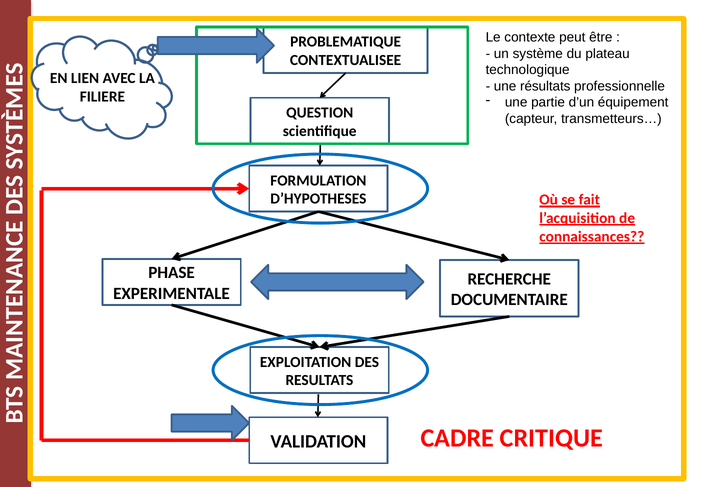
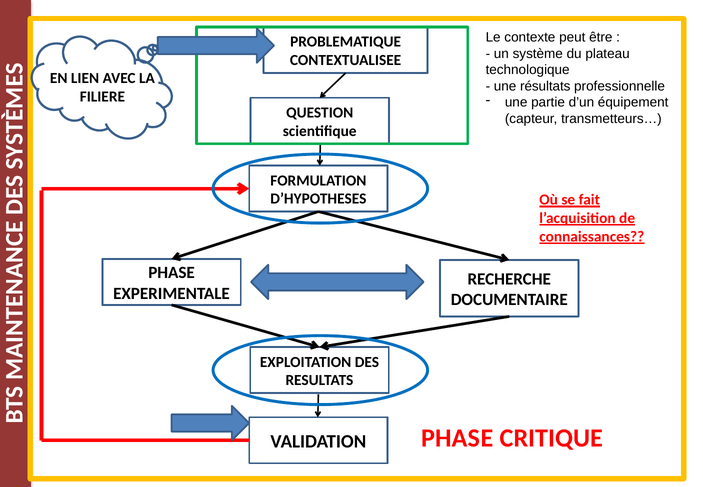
CADRE at (457, 438): CADRE -> PHASE
